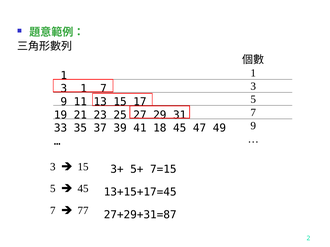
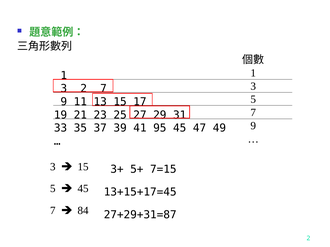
3 1: 1 -> 2
18: 18 -> 95
77: 77 -> 84
